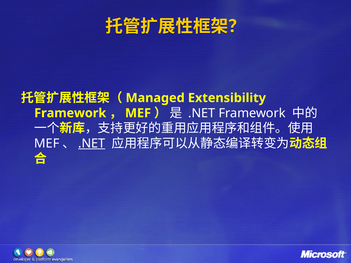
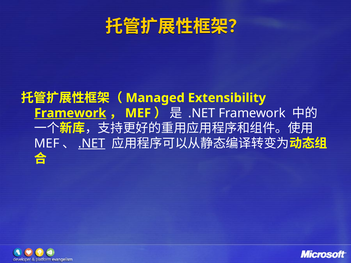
Framework at (70, 113) underline: none -> present
